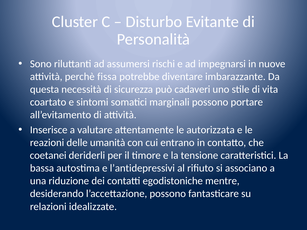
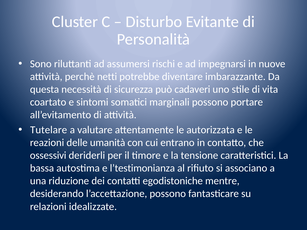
fissa: fissa -> netti
Inserisce: Inserisce -> Tutelare
coetanei: coetanei -> ossessivi
l’antidepressivi: l’antidepressivi -> l’testimonianza
